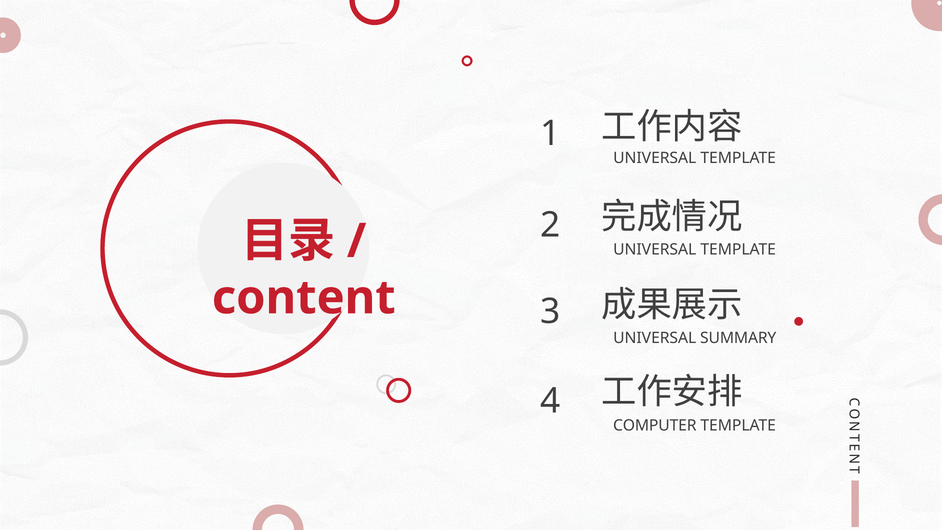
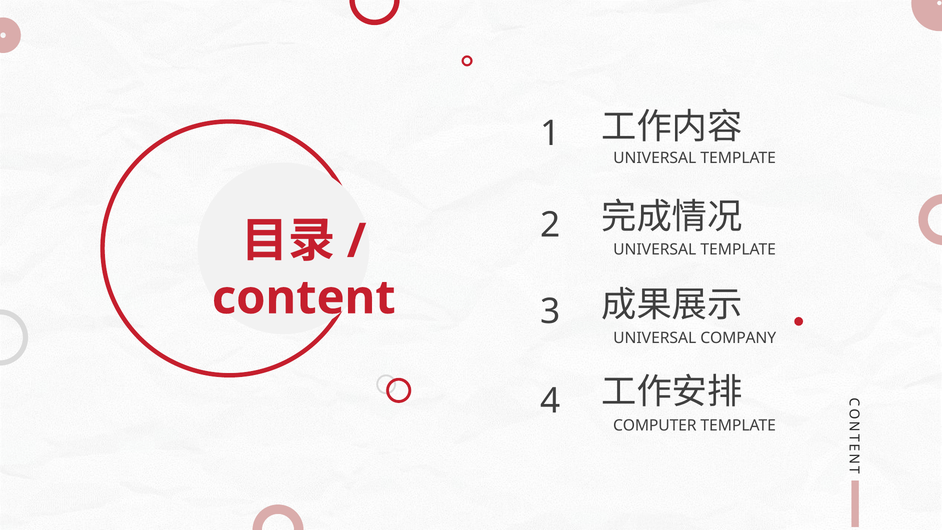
SUMMARY: SUMMARY -> COMPANY
